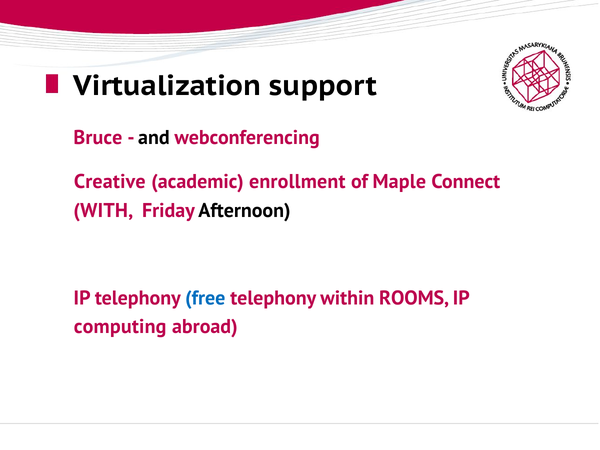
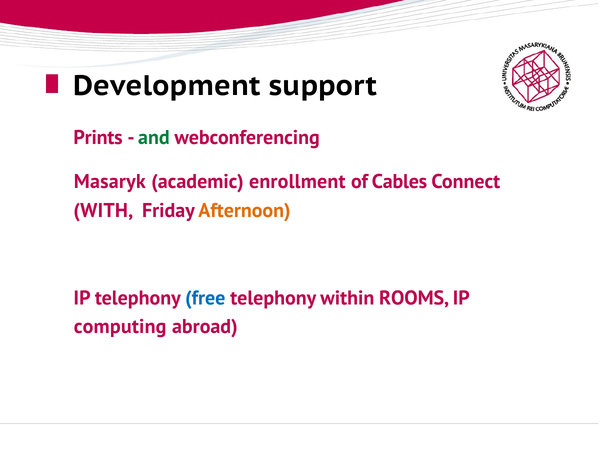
Virtualization: Virtualization -> Development
Bruce: Bruce -> Prints
and colour: black -> green
Creative: Creative -> Masaryk
Maple: Maple -> Cables
Afternoon colour: black -> orange
